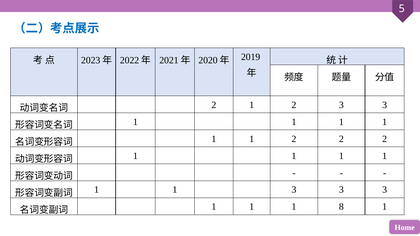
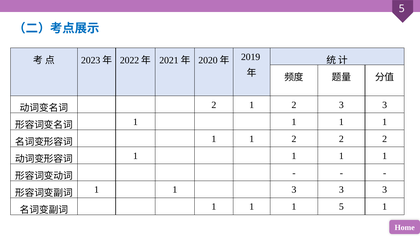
1 8: 8 -> 5
